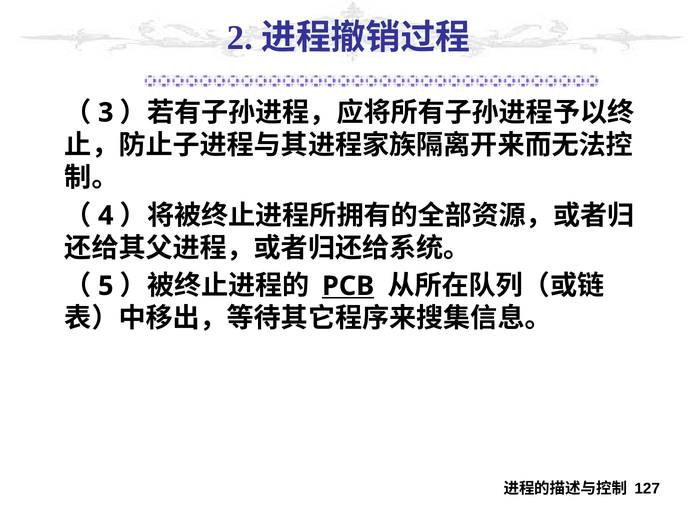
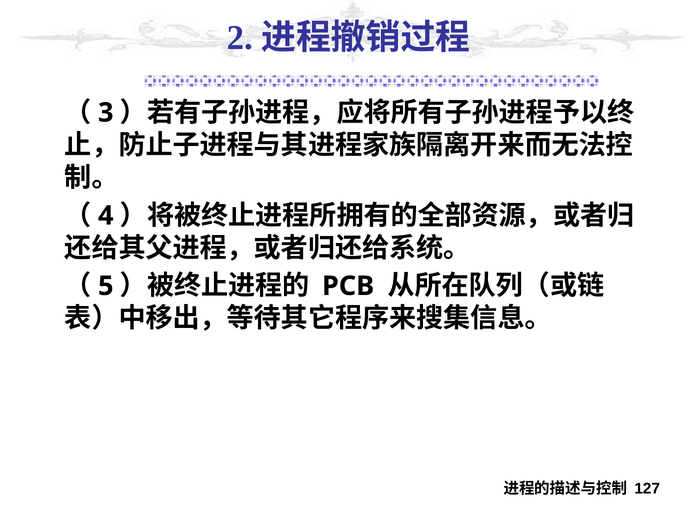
PCB underline: present -> none
